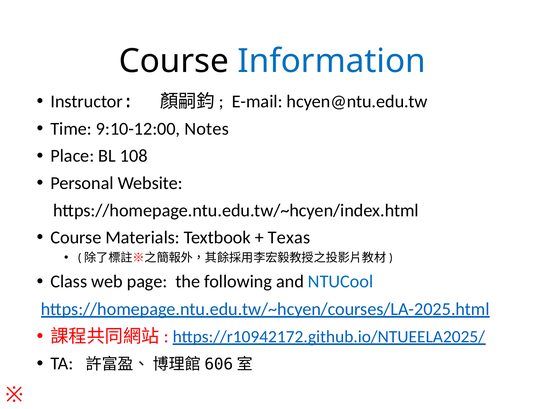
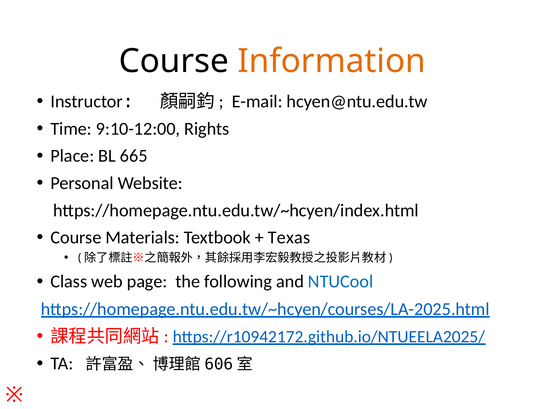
Information colour: blue -> orange
Notes: Notes -> Rights
108: 108 -> 665
